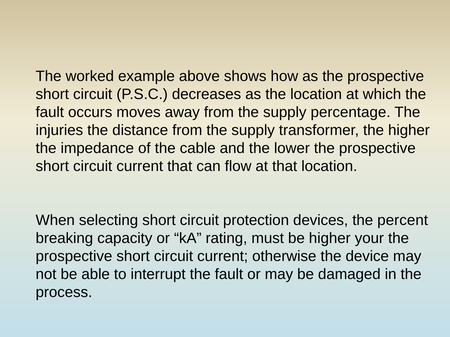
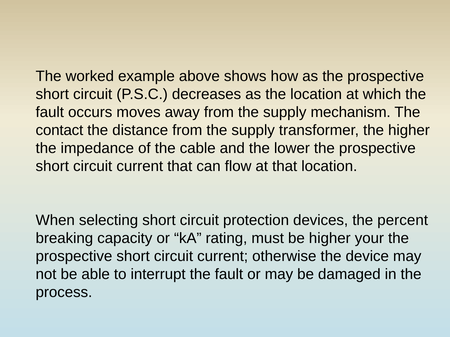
percentage: percentage -> mechanism
injuries: injuries -> contact
